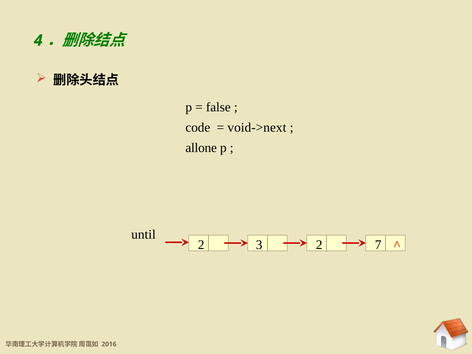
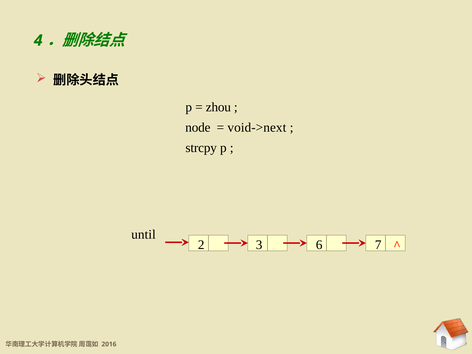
false: false -> zhou
code: code -> node
allone: allone -> strcpy
3 2: 2 -> 6
